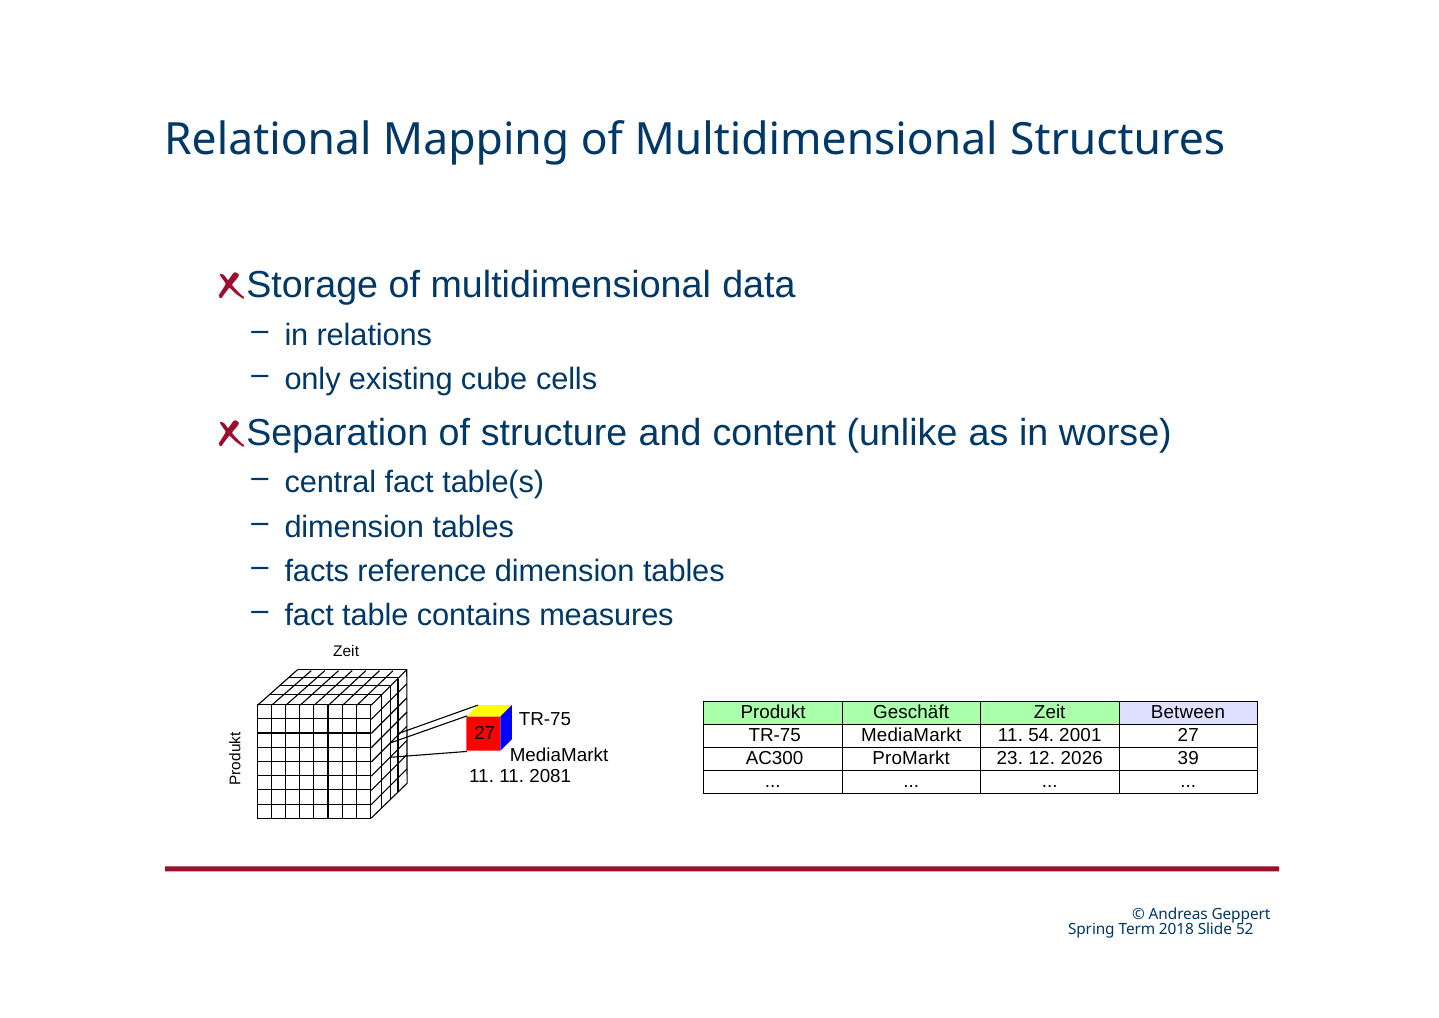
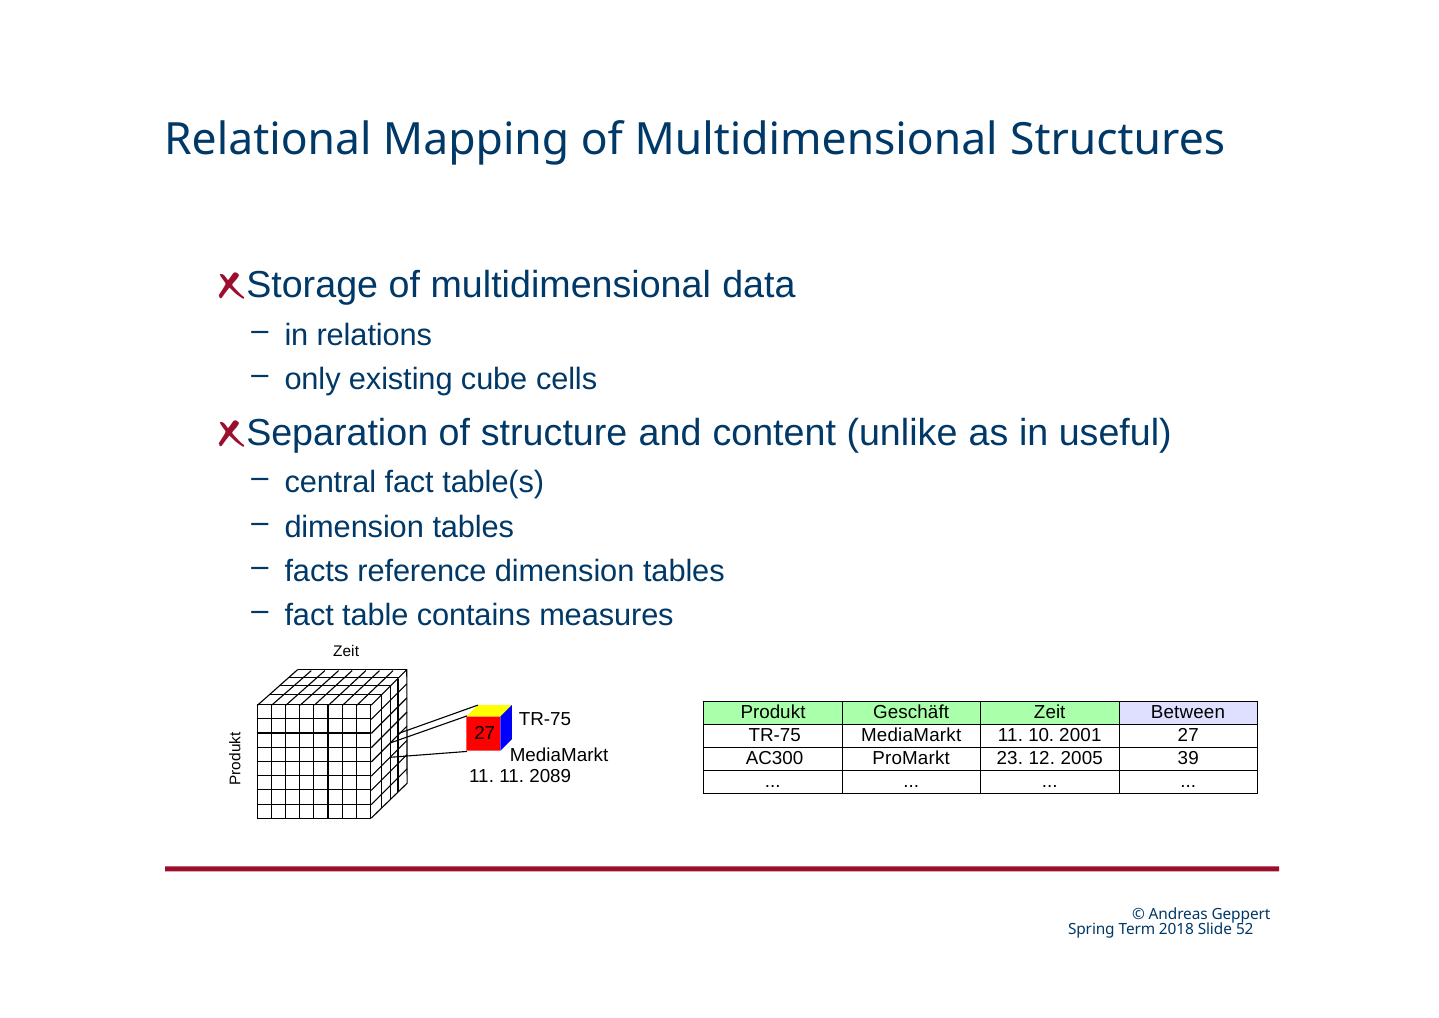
worse: worse -> useful
54: 54 -> 10
2026: 2026 -> 2005
2081: 2081 -> 2089
